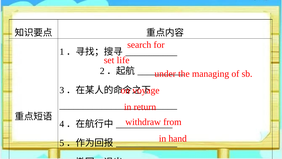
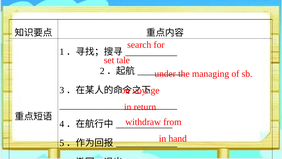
life: life -> tale
